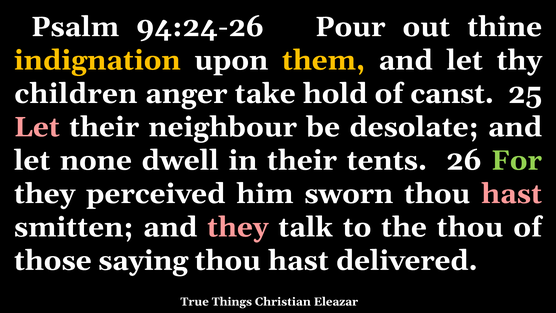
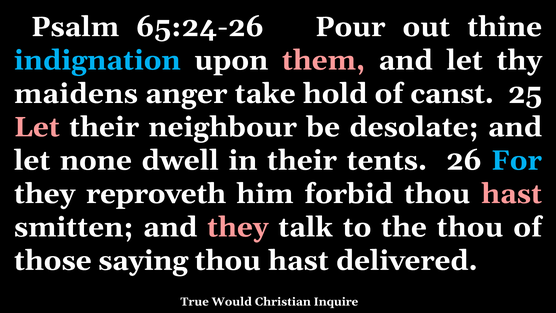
94:24-26: 94:24-26 -> 65:24-26
indignation colour: yellow -> light blue
them colour: yellow -> pink
children: children -> maidens
For colour: light green -> light blue
perceived: perceived -> reproveth
sworn: sworn -> forbid
Things: Things -> Would
Eleazar: Eleazar -> Inquire
